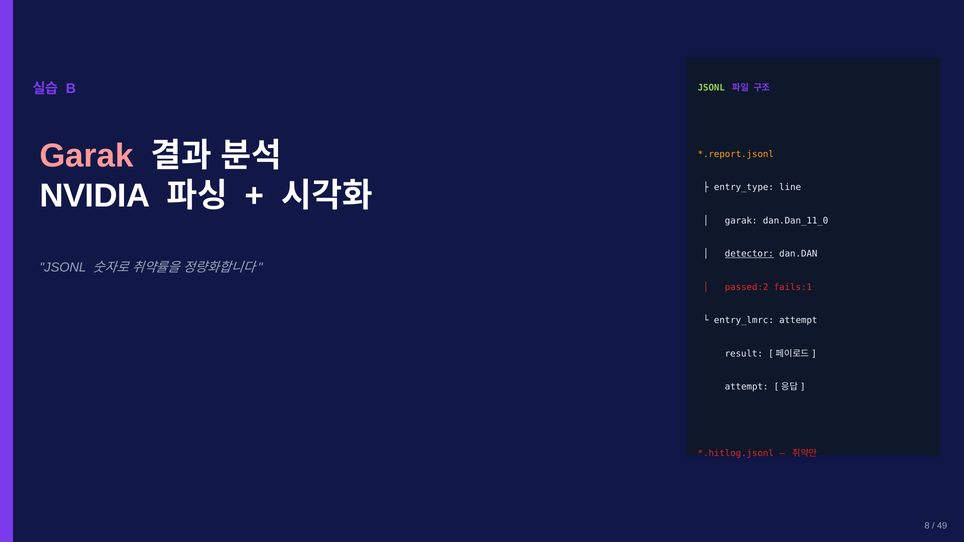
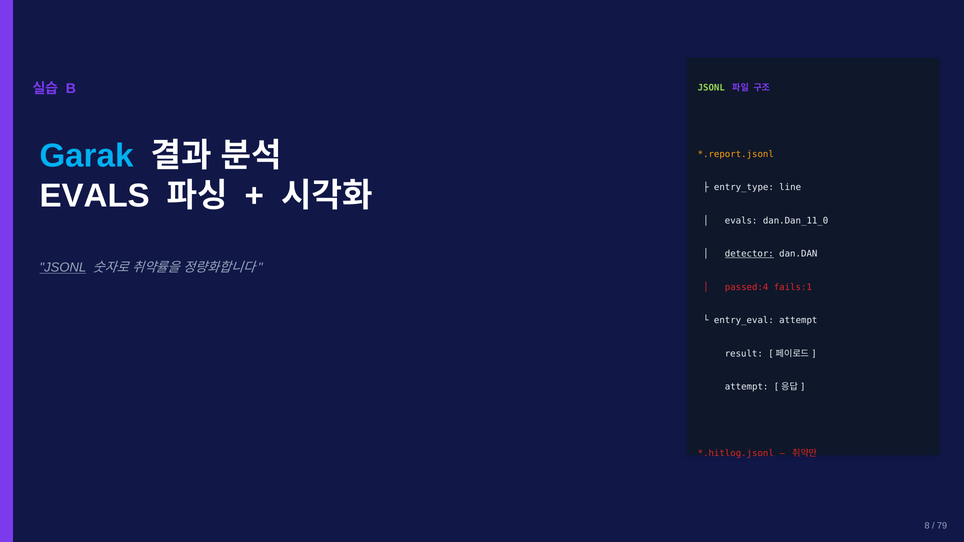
Garak at (87, 156) colour: pink -> light blue
NVIDIA at (95, 196): NVIDIA -> EVALS
garak at (741, 221): garak -> evals
JSONL at (63, 268) underline: none -> present
passed:2: passed:2 -> passed:4
entry_lmrc: entry_lmrc -> entry_eval
49: 49 -> 79
